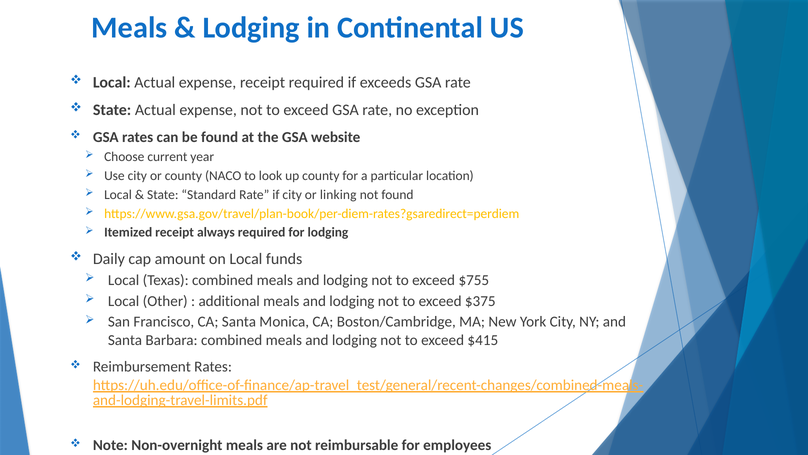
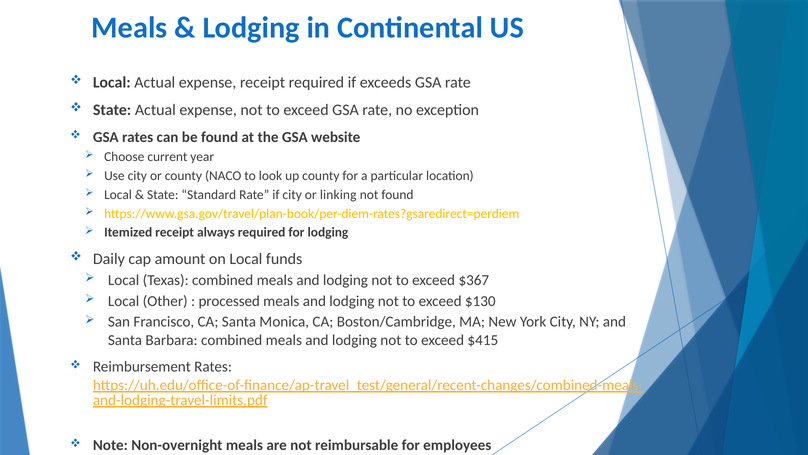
$755: $755 -> $367
additional: additional -> processed
$375: $375 -> $130
